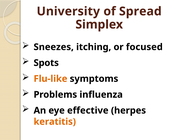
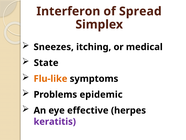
University: University -> Interferon
focused: focused -> medical
Spots: Spots -> State
influenza: influenza -> epidemic
keratitis colour: orange -> purple
